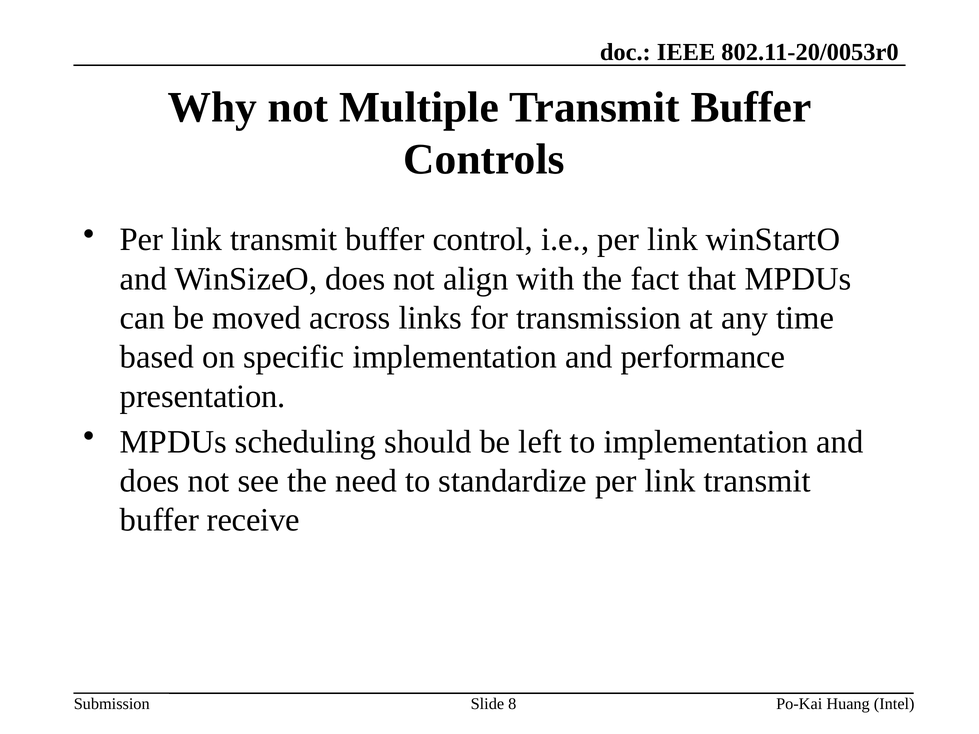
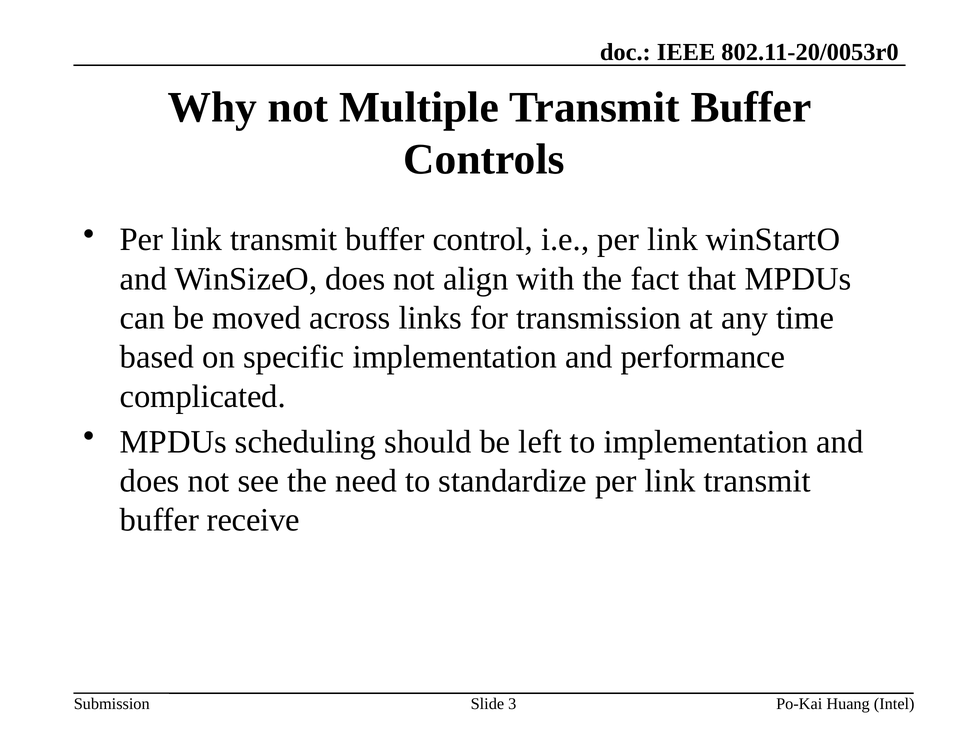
presentation: presentation -> complicated
8: 8 -> 3
